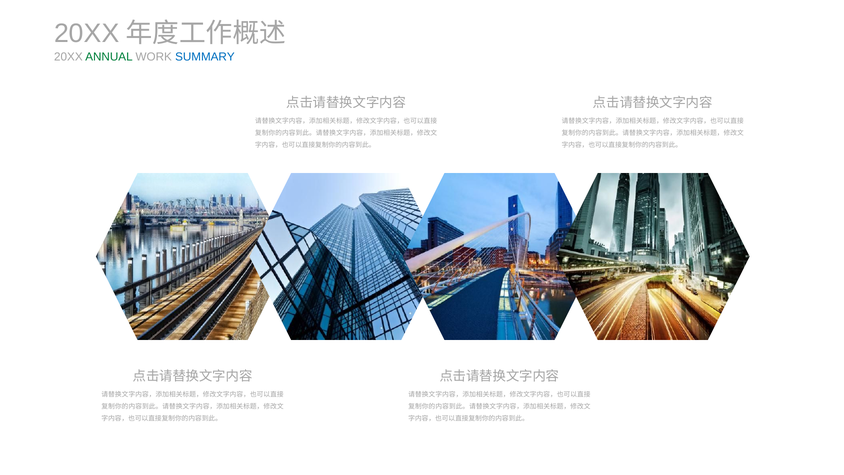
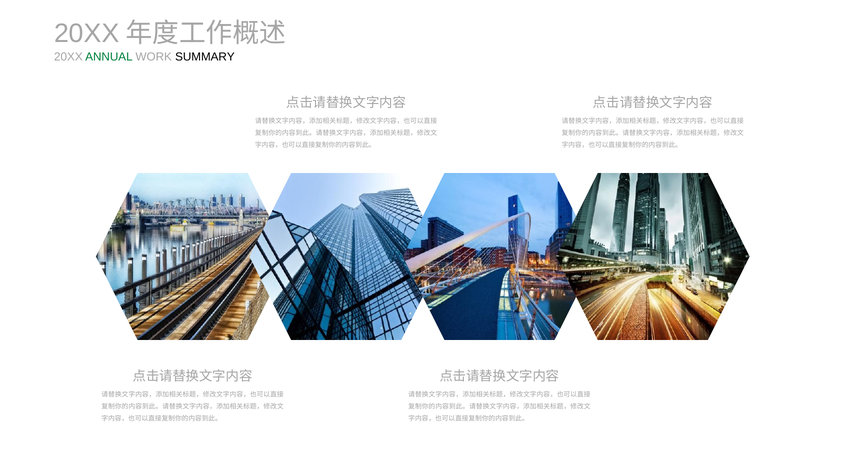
SUMMARY colour: blue -> black
